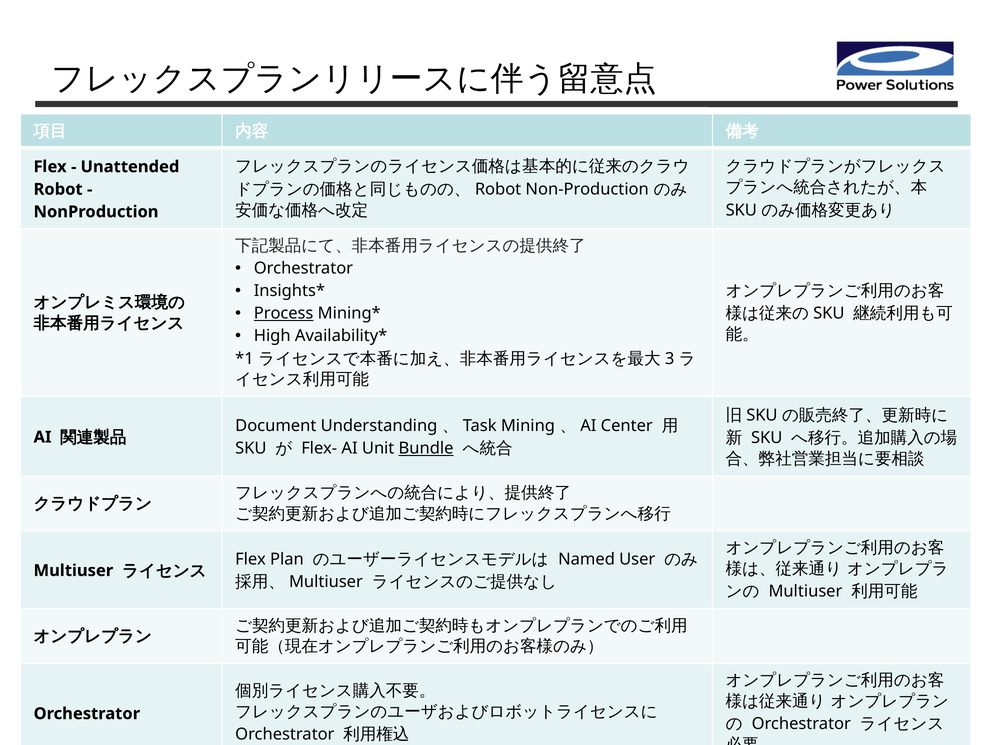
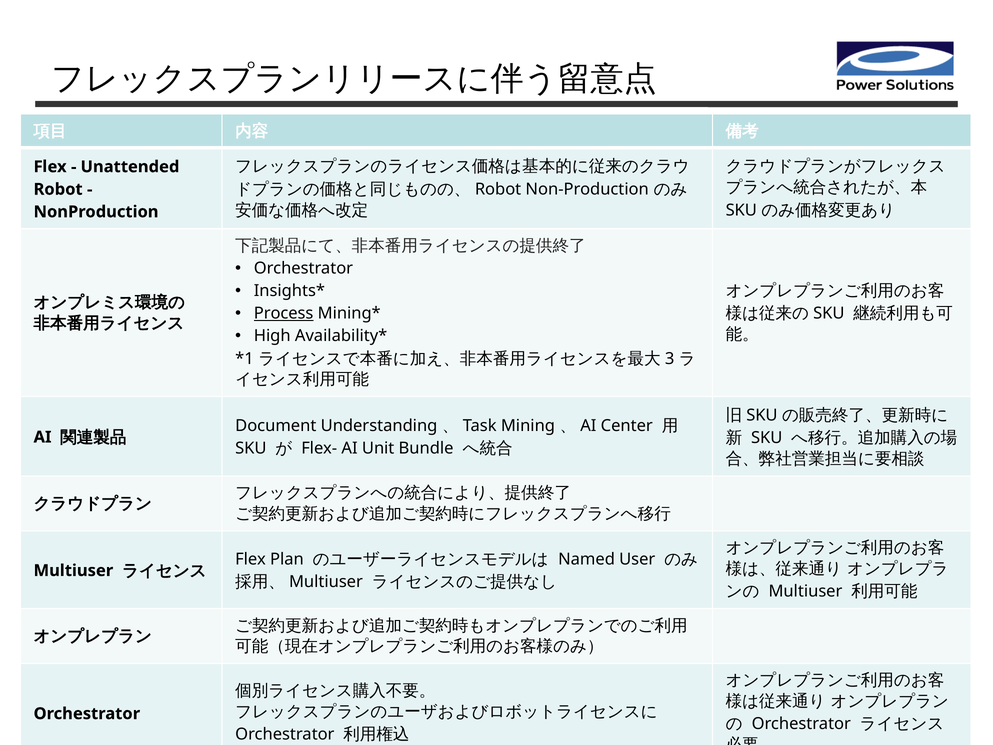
Bundle underline: present -> none
